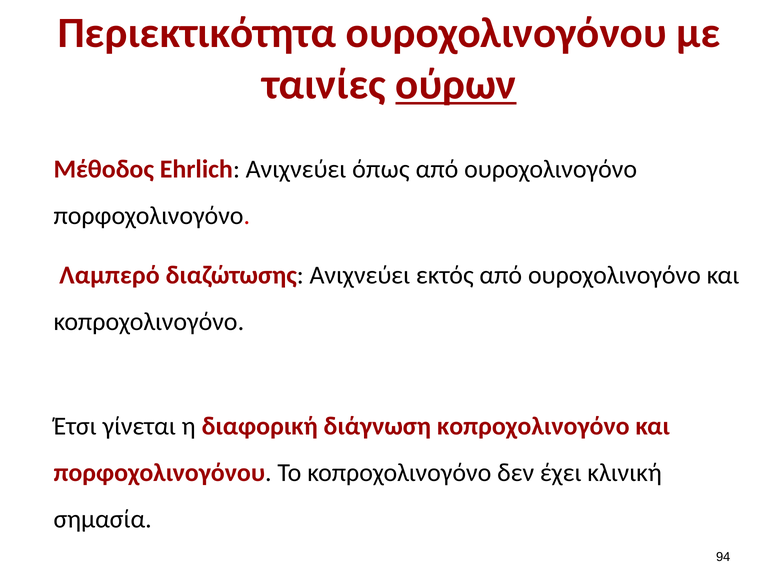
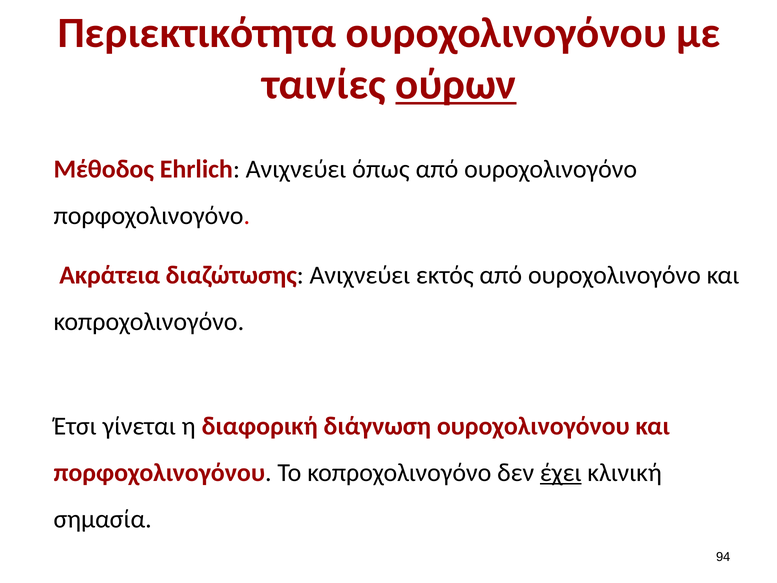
Λαμπερό: Λαμπερό -> Ακράτεια
διάγνωση κοπροχολινογόνο: κοπροχολινογόνο -> oυροχολινογόνου
έχει underline: none -> present
